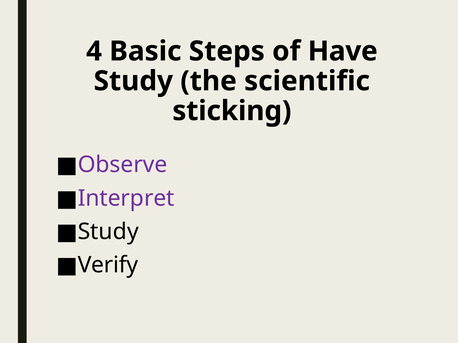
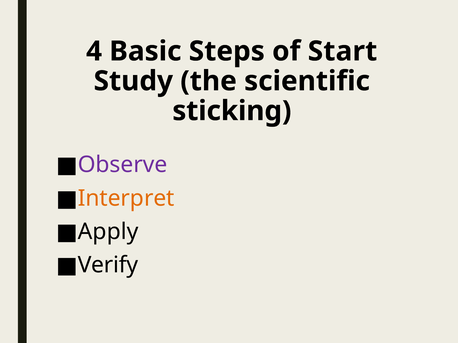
Have: Have -> Start
Interpret colour: purple -> orange
Study at (108, 232): Study -> Apply
